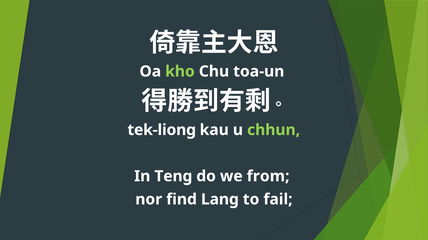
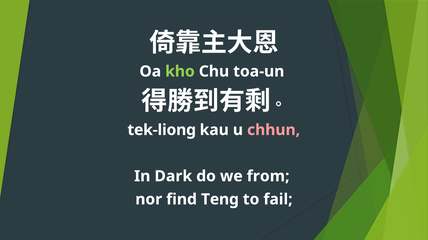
chhun colour: light green -> pink
Teng: Teng -> Dark
Lang: Lang -> Teng
